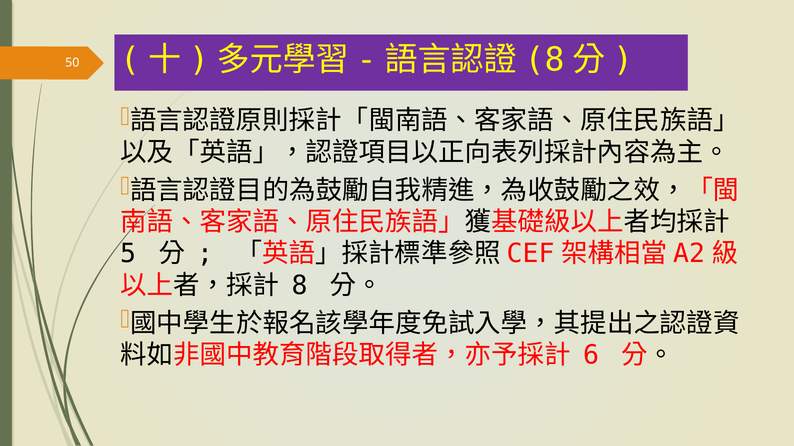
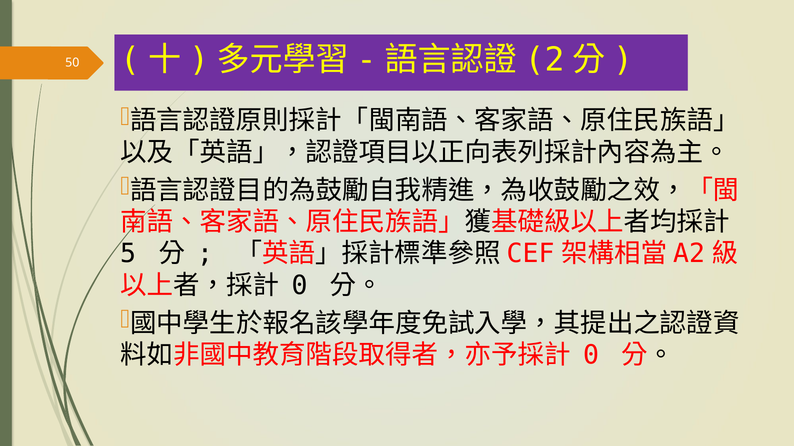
8 at (545, 60): 8 -> 2
8 at (300, 286): 8 -> 0
6 at (591, 356): 6 -> 0
